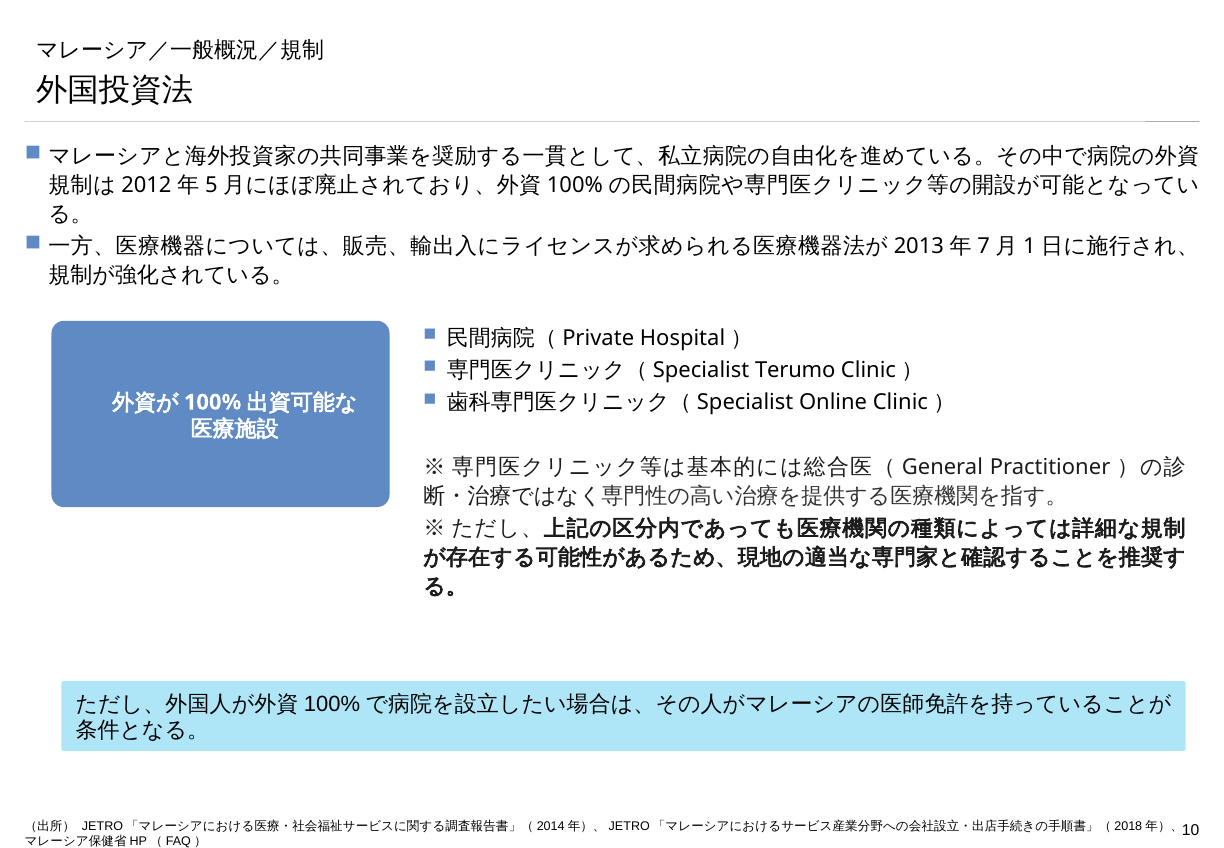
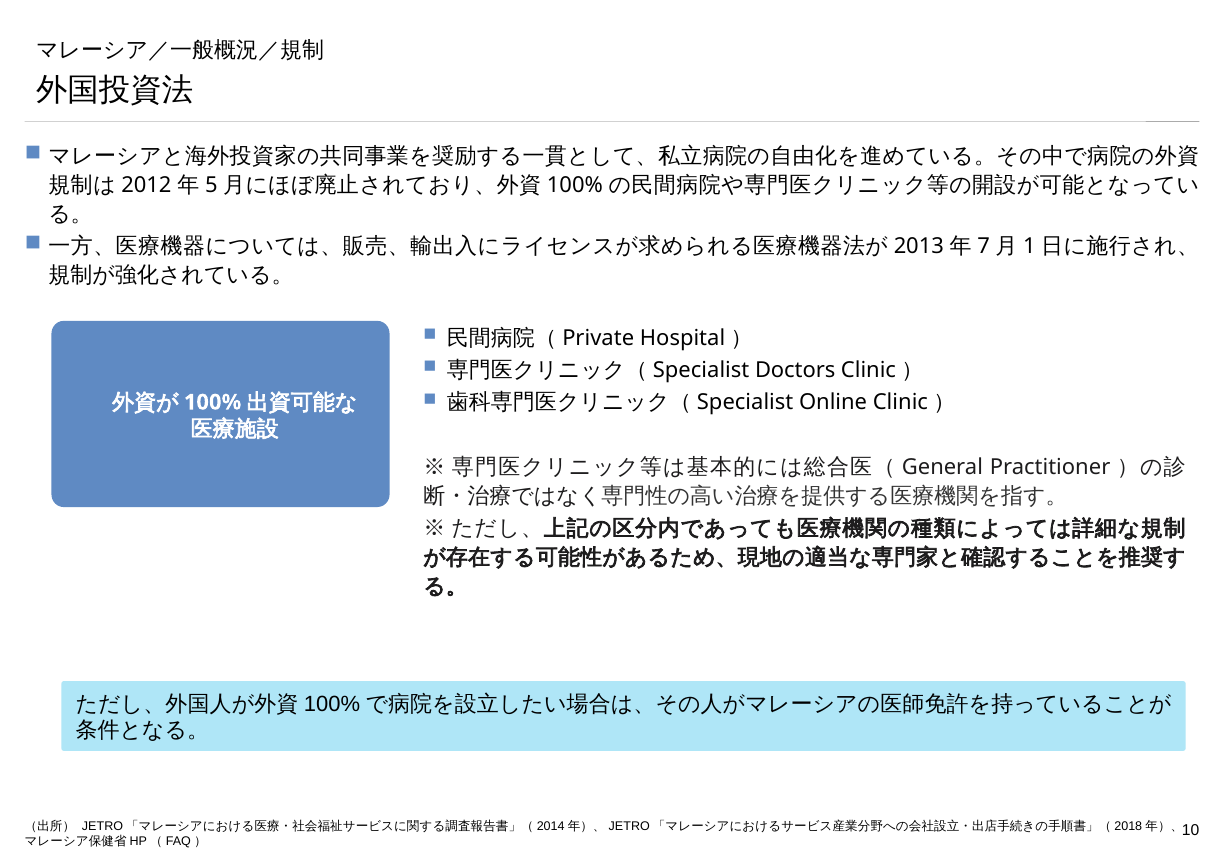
Terumo: Terumo -> Doctors
